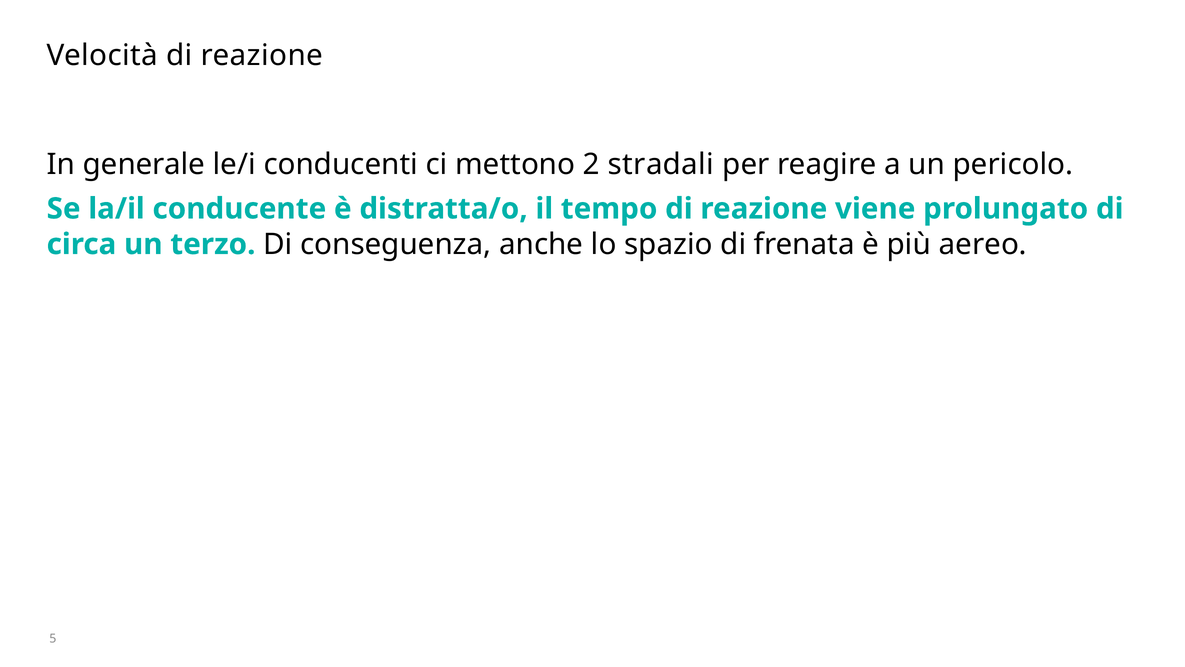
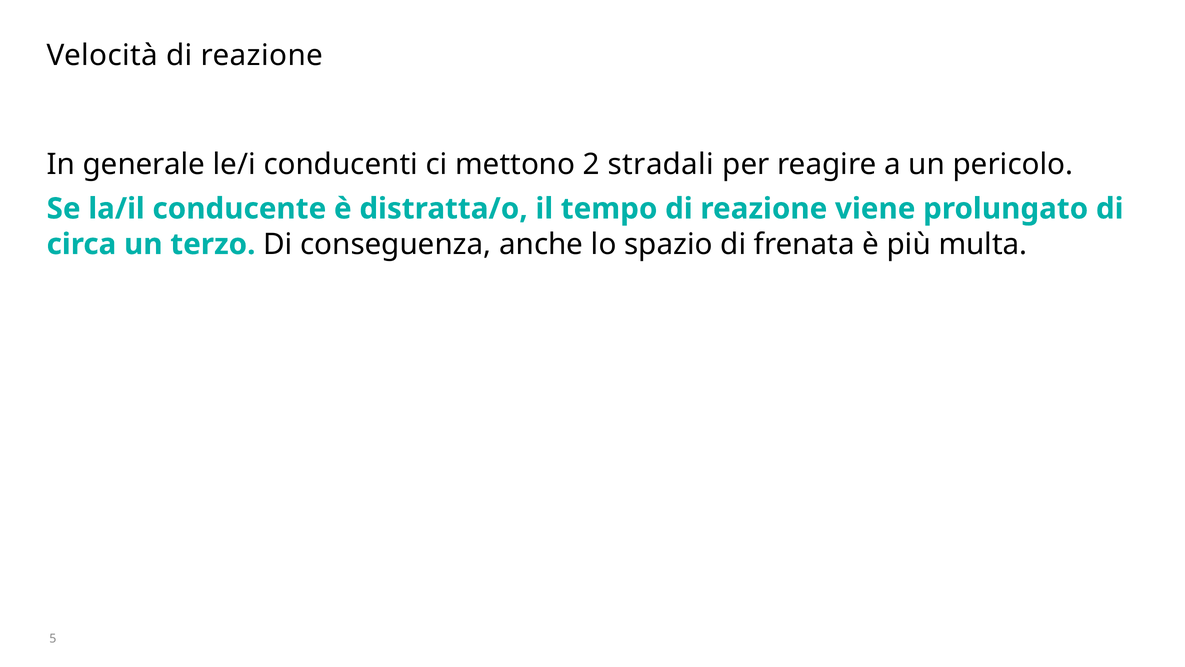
aereo: aereo -> multa
